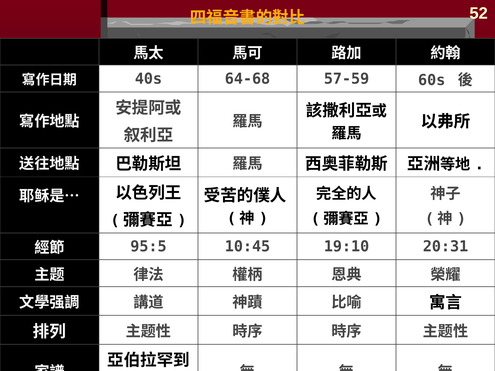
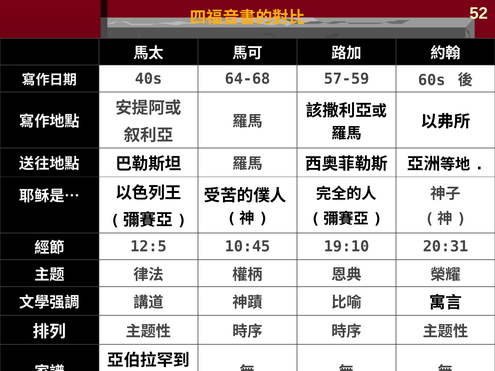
95:5: 95:5 -> 12:5
